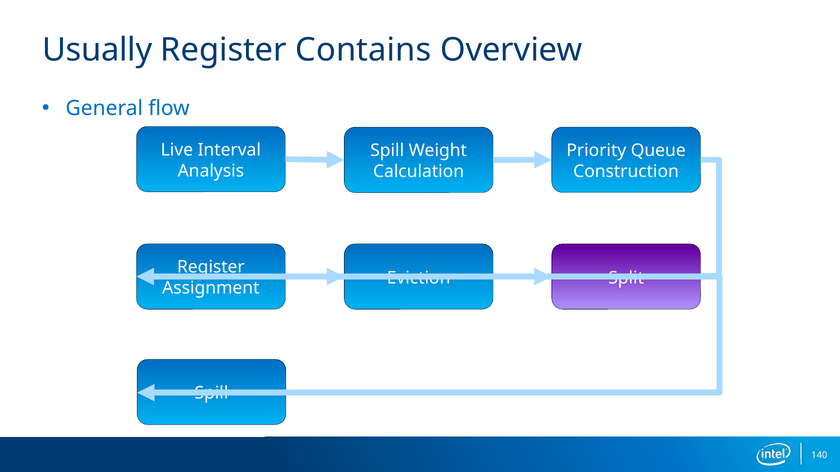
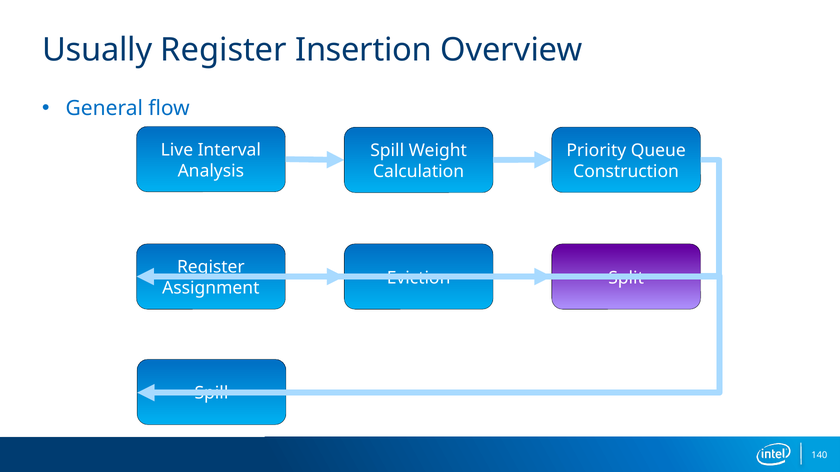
Contains: Contains -> Insertion
